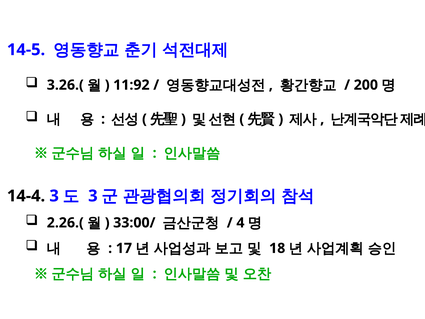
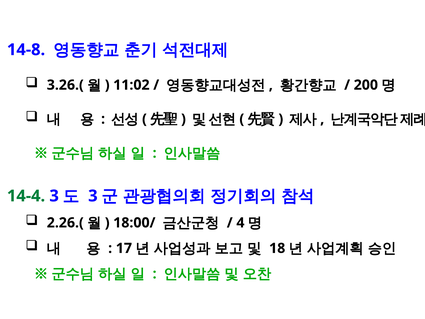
14-5: 14-5 -> 14-8
11:92: 11:92 -> 11:02
14-4 colour: black -> green
33:00/: 33:00/ -> 18:00/
